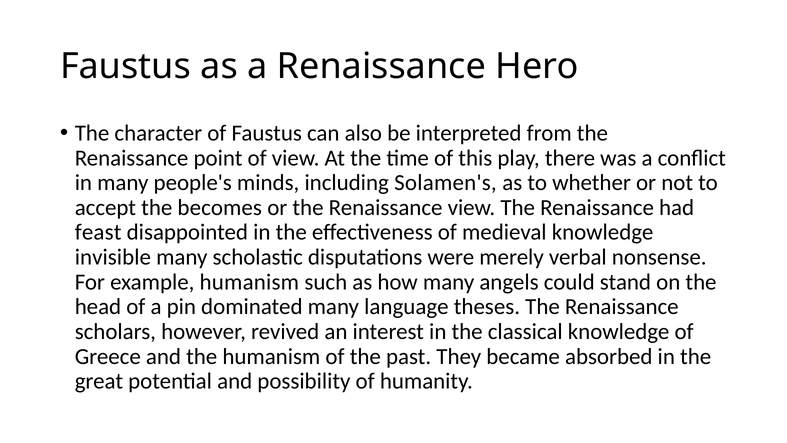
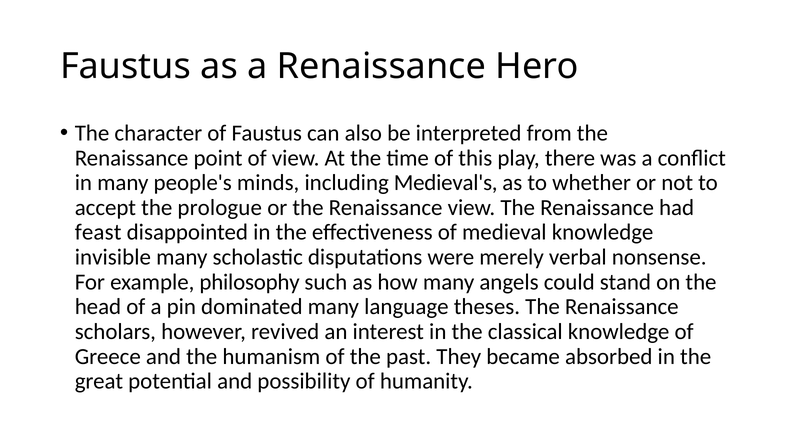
Solamen's: Solamen's -> Medieval's
becomes: becomes -> prologue
example humanism: humanism -> philosophy
